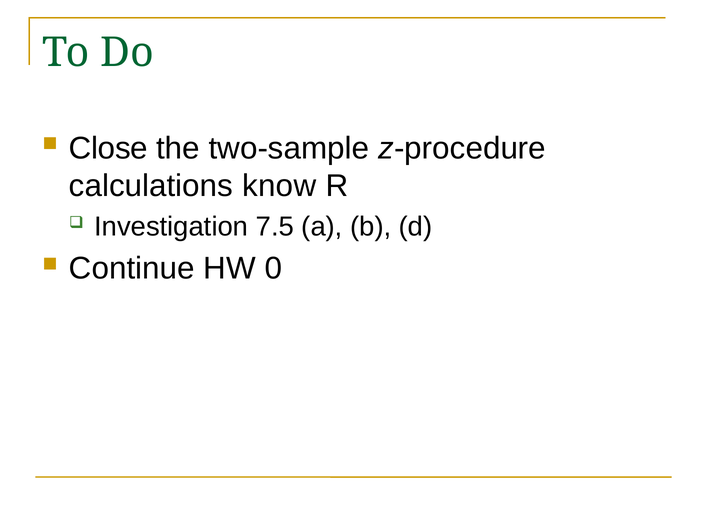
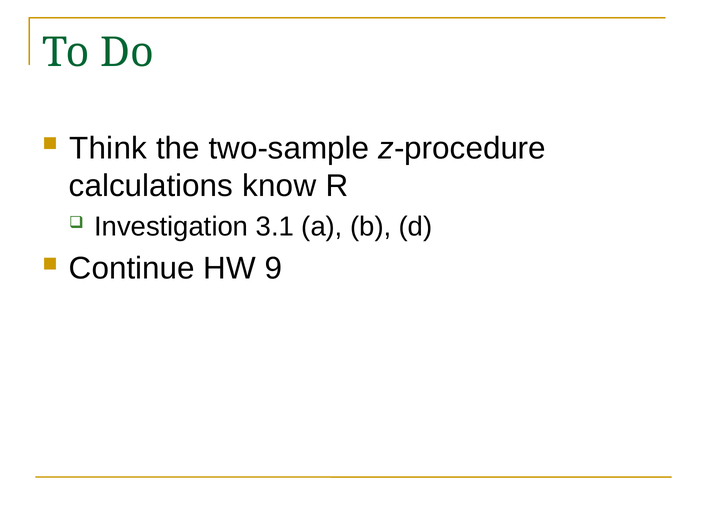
Close: Close -> Think
7.5: 7.5 -> 3.1
0: 0 -> 9
